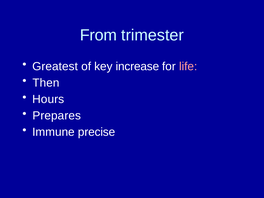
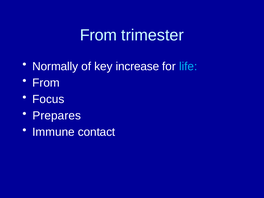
Greatest: Greatest -> Normally
life colour: pink -> light blue
Then at (46, 83): Then -> From
Hours: Hours -> Focus
precise: precise -> contact
